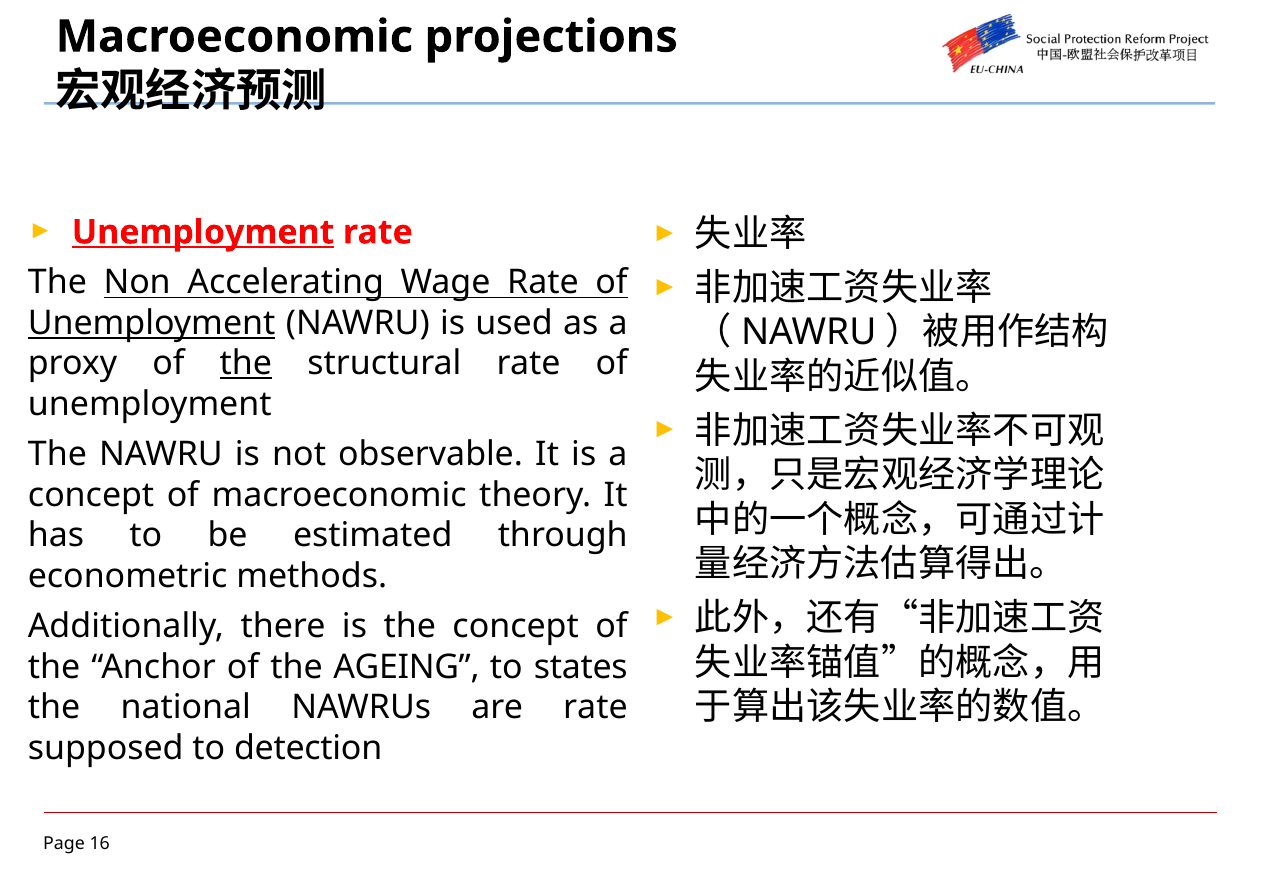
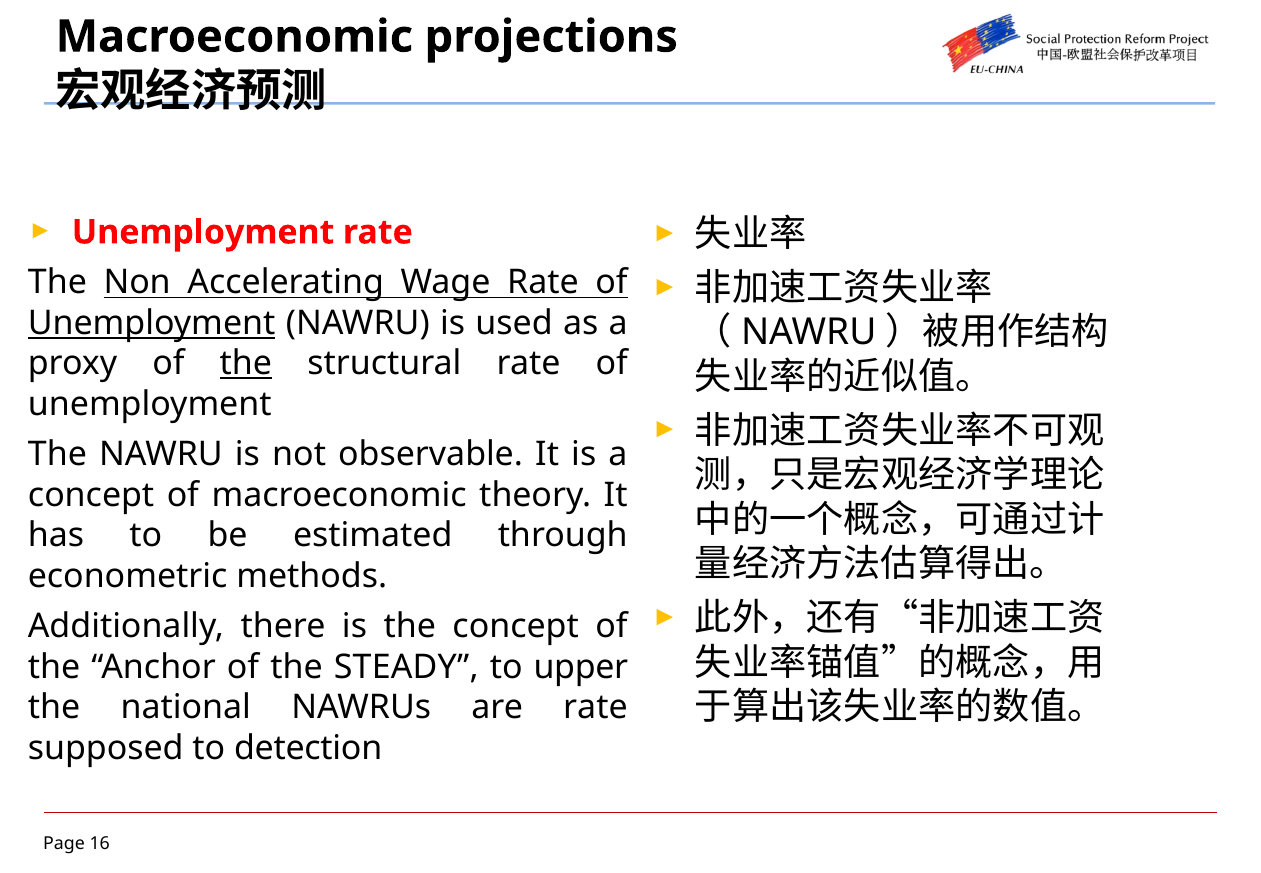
Unemployment at (203, 232) underline: present -> none
AGEING: AGEING -> STEADY
states: states -> upper
